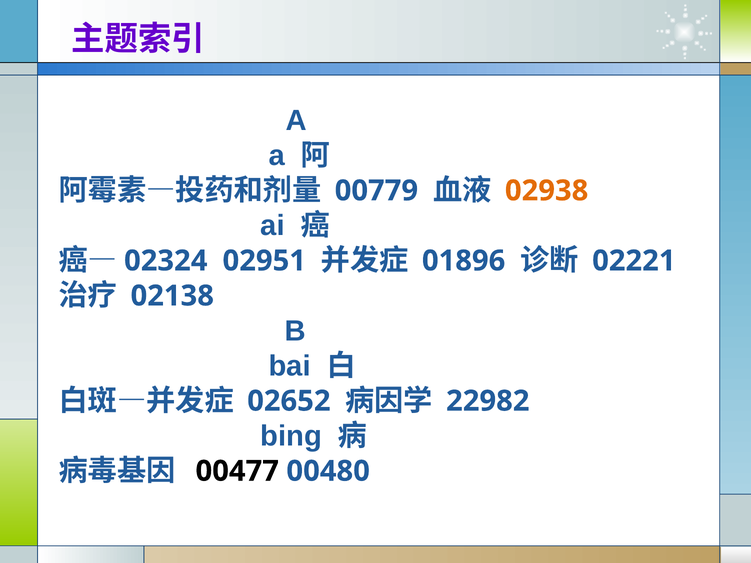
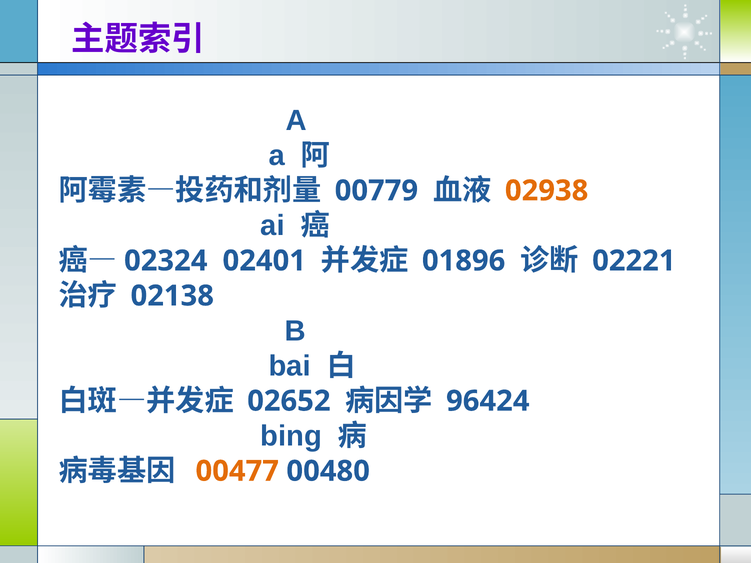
02951: 02951 -> 02401
22982: 22982 -> 96424
00477 colour: black -> orange
